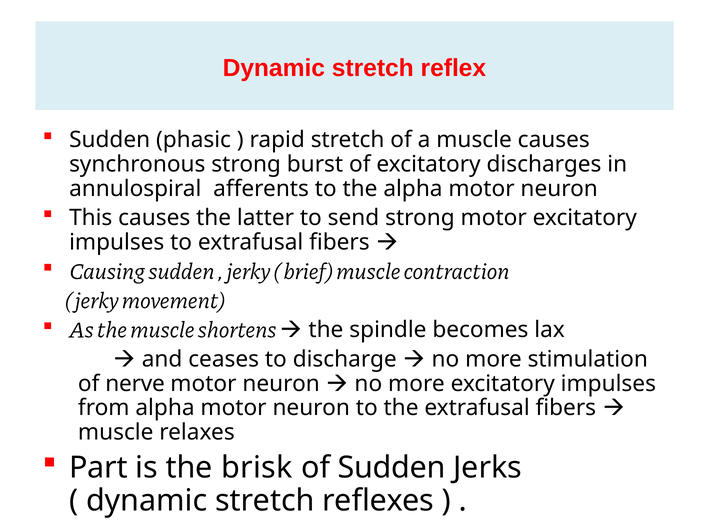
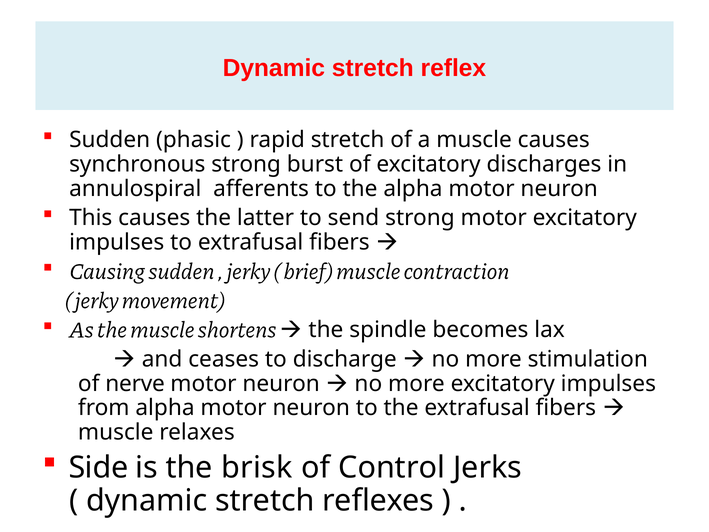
Part: Part -> Side
of Sudden: Sudden -> Control
